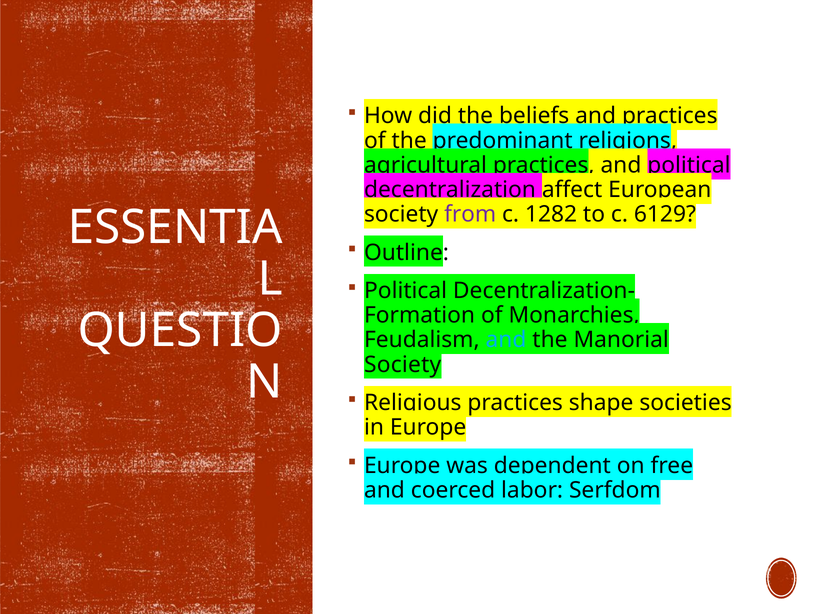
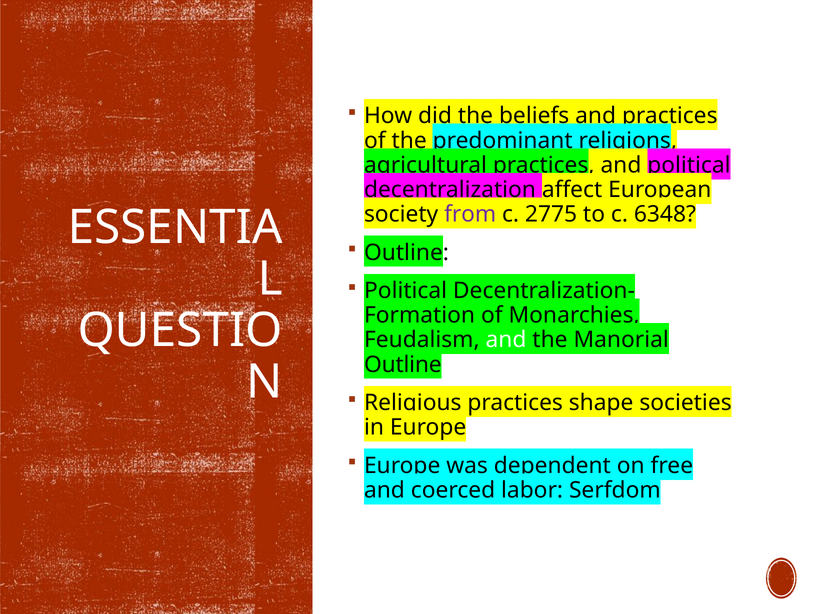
1282: 1282 -> 2775
6129: 6129 -> 6348
and at (506, 340) colour: light blue -> white
Society at (403, 365): Society -> Outline
